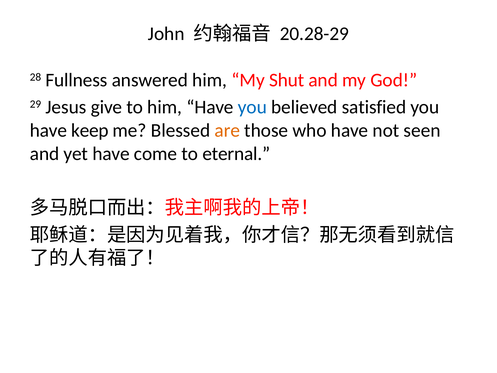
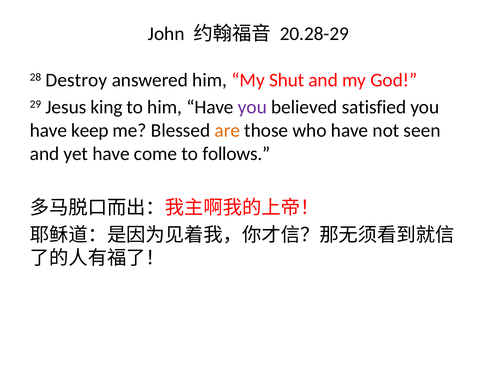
Fullness: Fullness -> Destroy
give: give -> king
you at (252, 107) colour: blue -> purple
eternal: eternal -> follows
